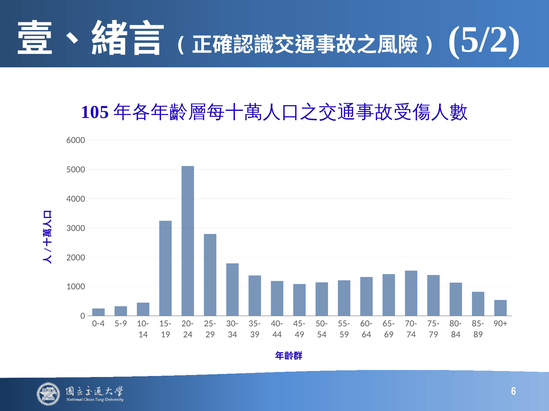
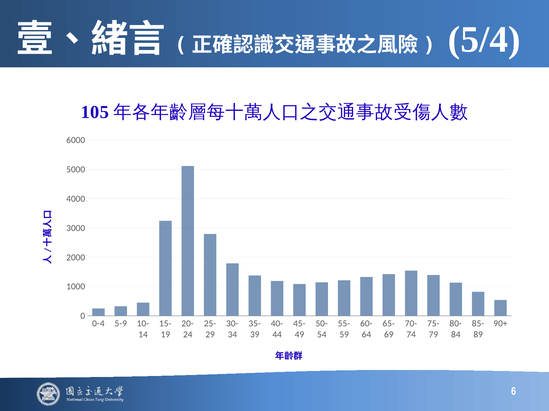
5/2: 5/2 -> 5/4
